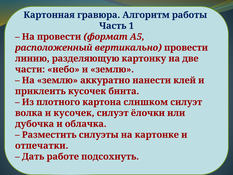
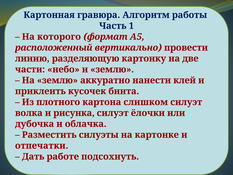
На провести: провести -> которого
и кусочек: кусочек -> рисунка
